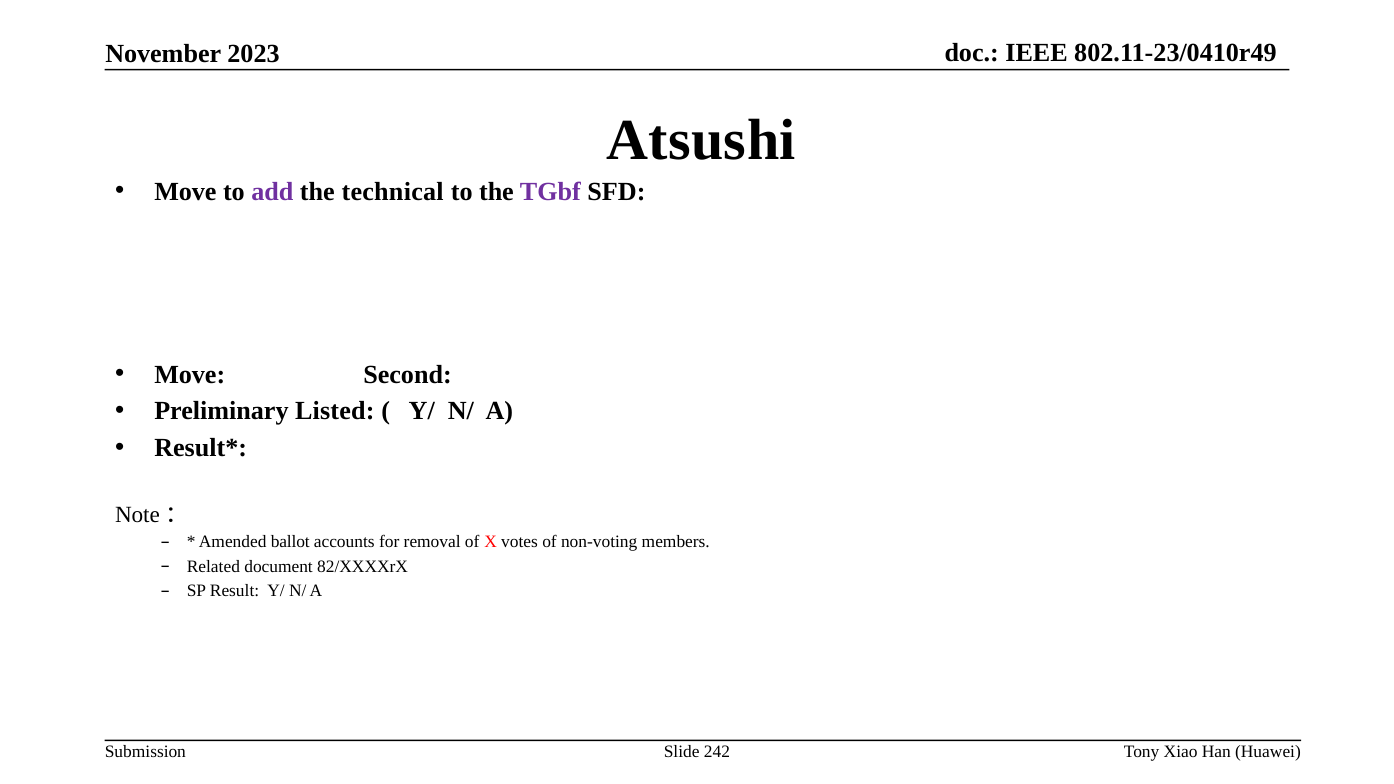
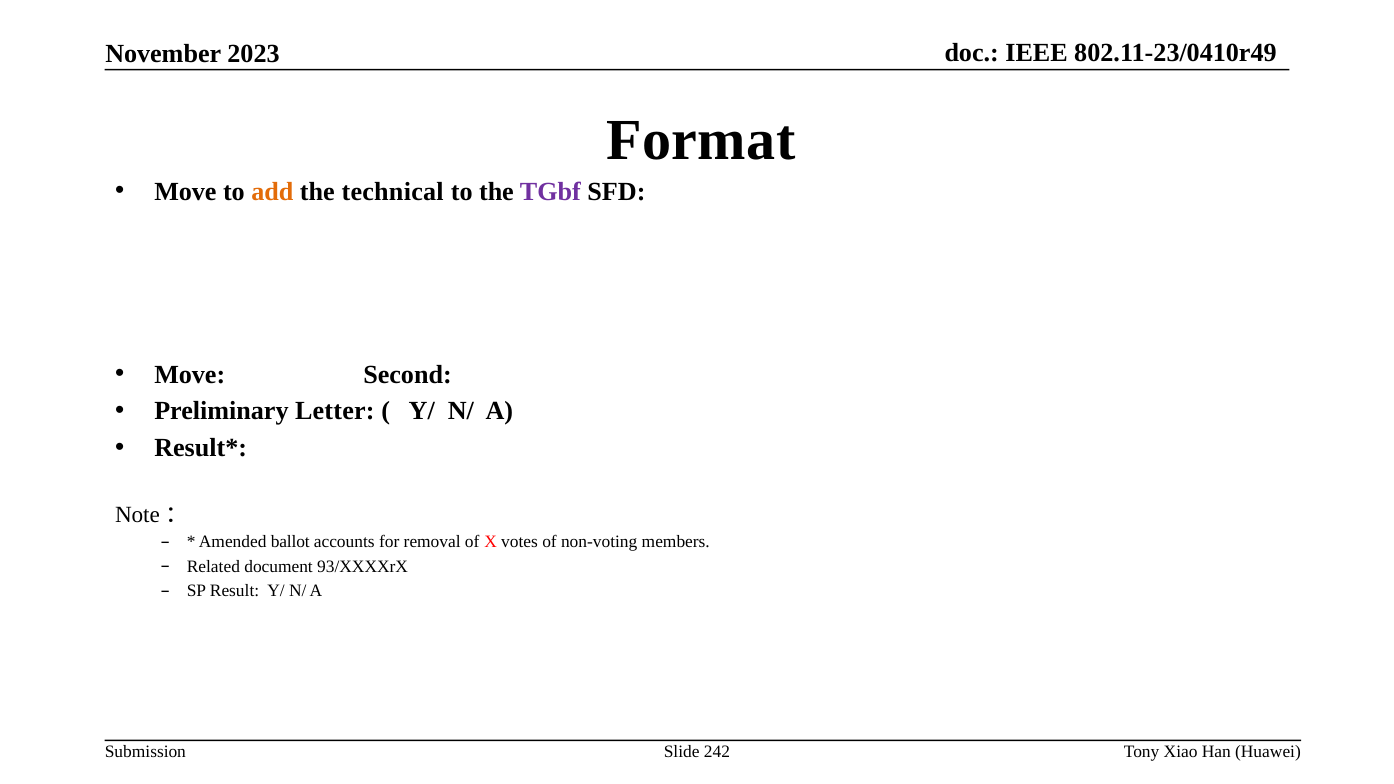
Atsushi: Atsushi -> Format
add colour: purple -> orange
Listed: Listed -> Letter
82/XXXXrX: 82/XXXXrX -> 93/XXXXrX
